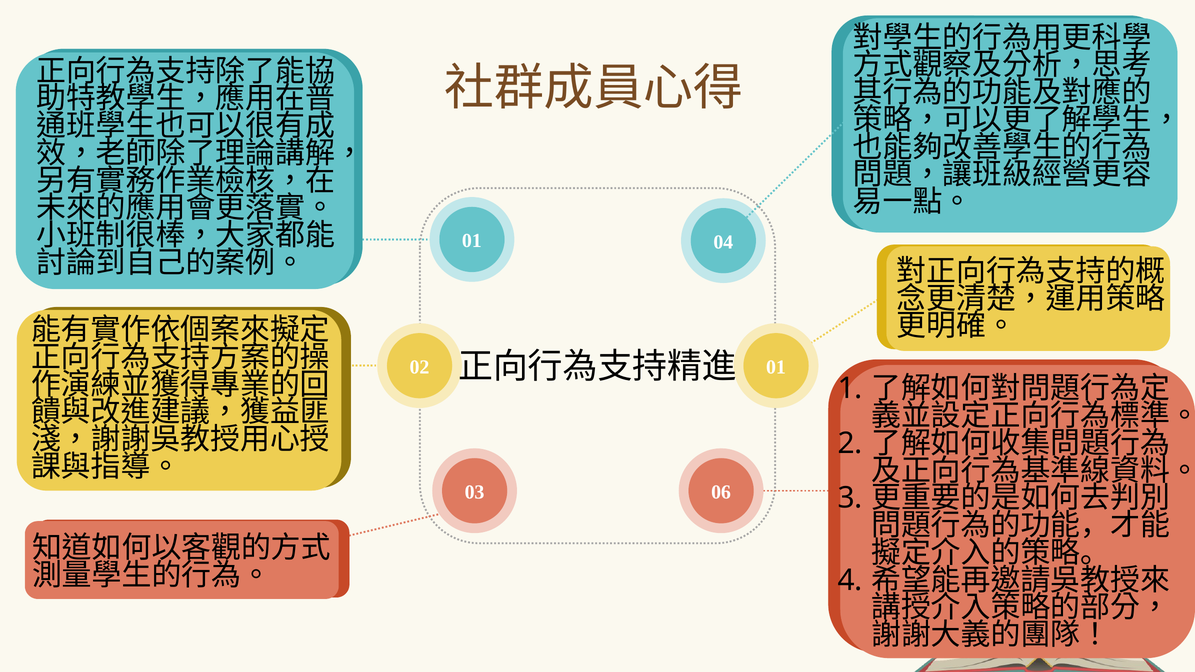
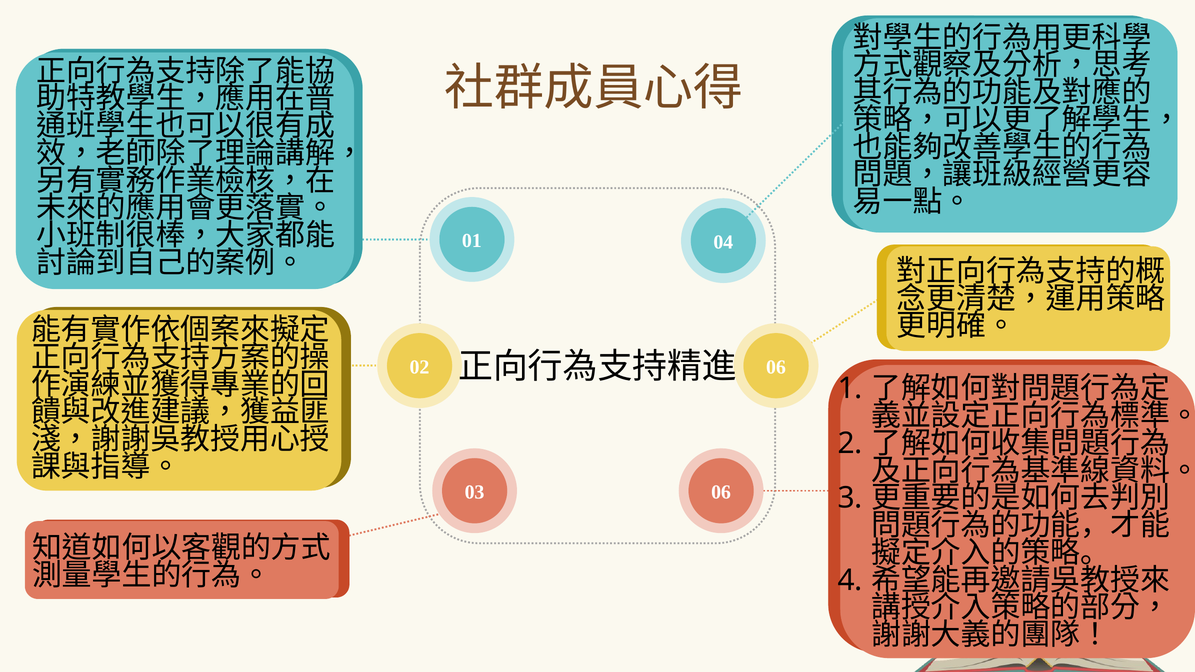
02 01: 01 -> 06
